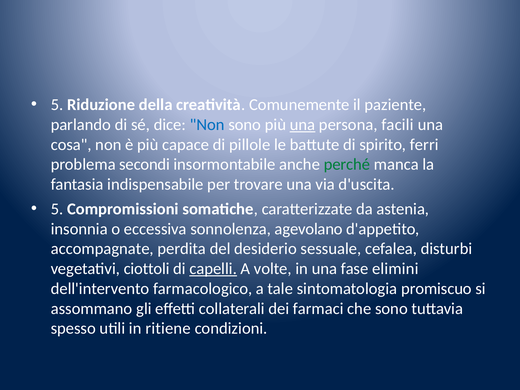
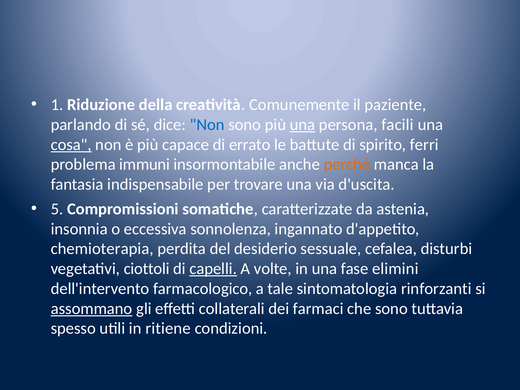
5 at (57, 105): 5 -> 1
cosa underline: none -> present
pillole: pillole -> errato
secondi: secondi -> immuni
perché colour: green -> orange
agevolano: agevolano -> ingannato
accompagnate: accompagnate -> chemioterapia
promiscuo: promiscuo -> rinforzanti
assommano underline: none -> present
